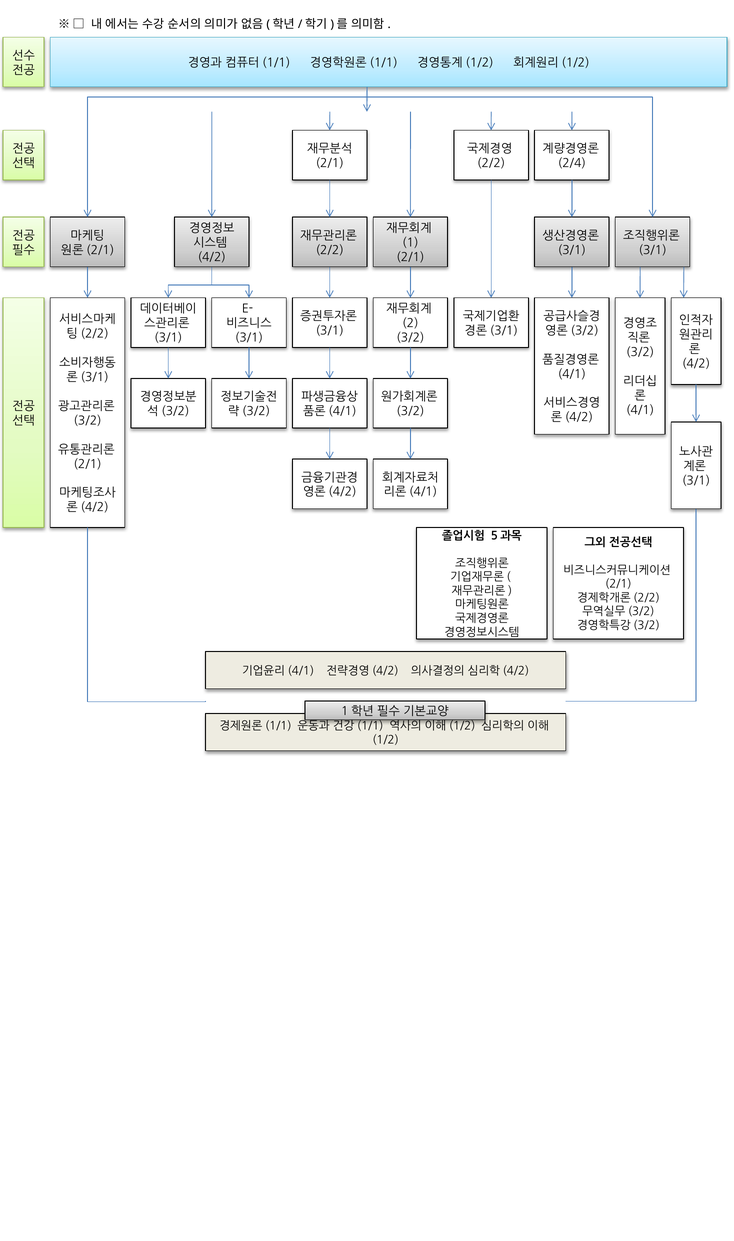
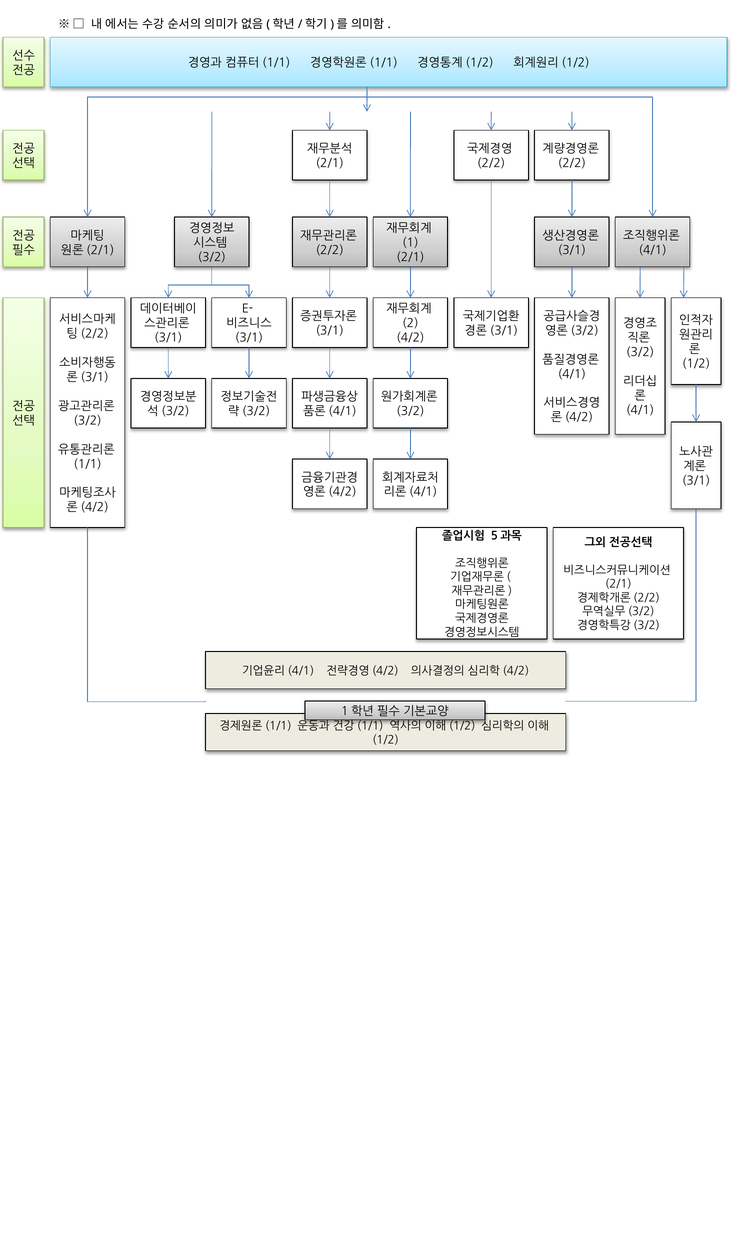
2/4 at (572, 163): 2/4 -> 2/2
3/1 at (653, 250): 3/1 -> 4/1
4/2 at (212, 257): 4/2 -> 3/2
3/2 at (410, 338): 3/2 -> 4/2
4/2 at (696, 364): 4/2 -> 1/2
2/1 at (88, 464): 2/1 -> 1/1
